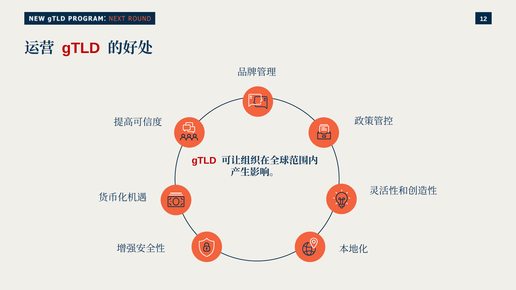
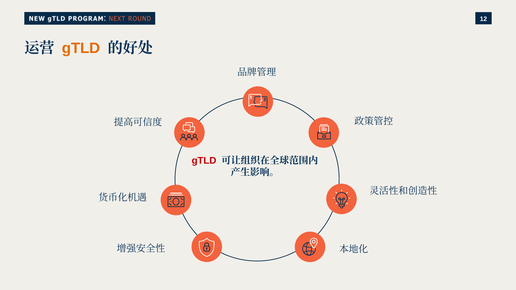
gTLD at (81, 48) colour: red -> orange
